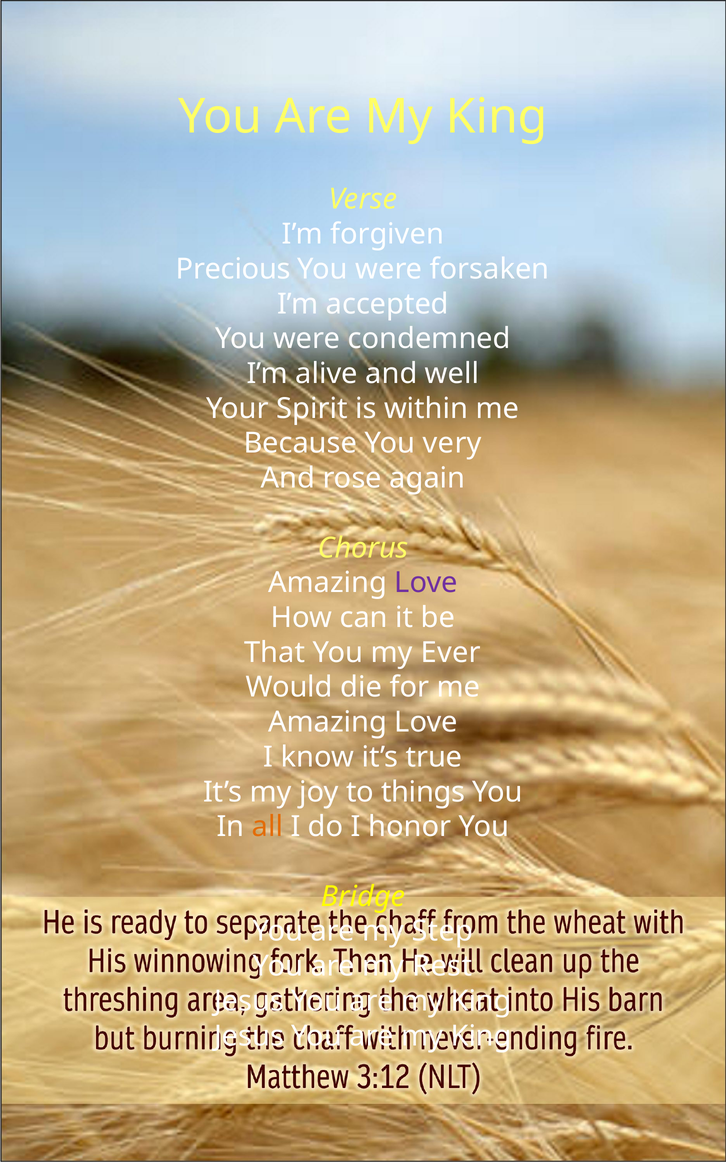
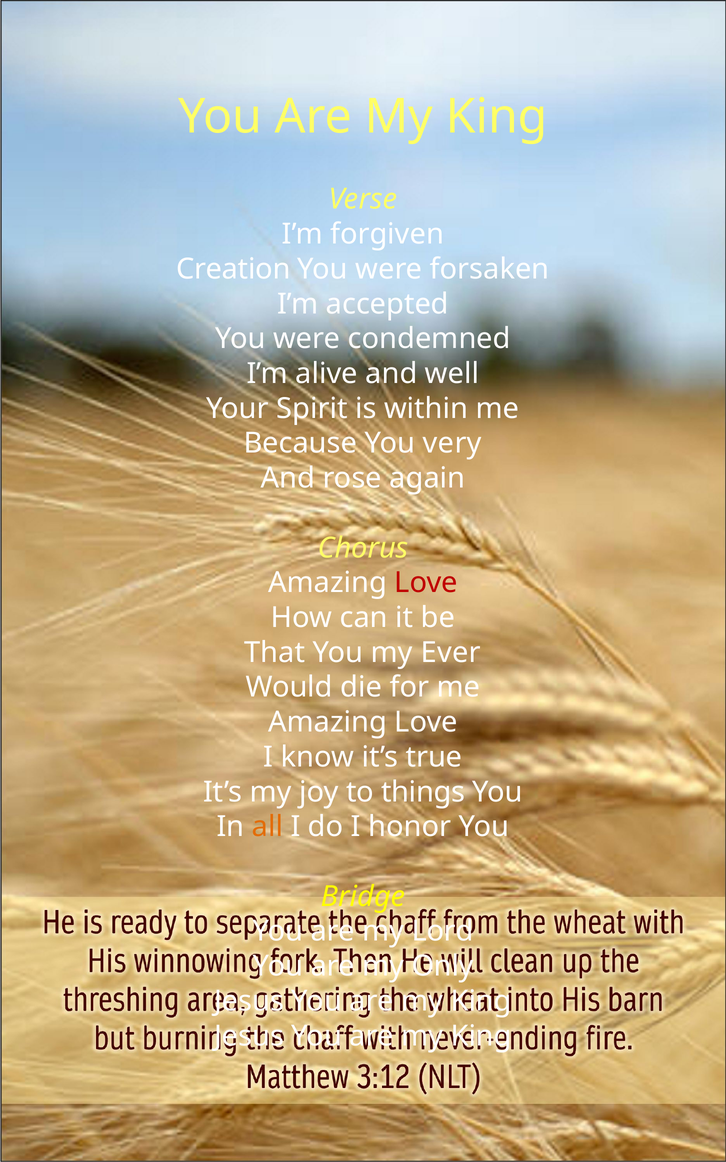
Precious: Precious -> Creation
Love at (426, 583) colour: purple -> red
Step: Step -> Lord
Rest: Rest -> Only
